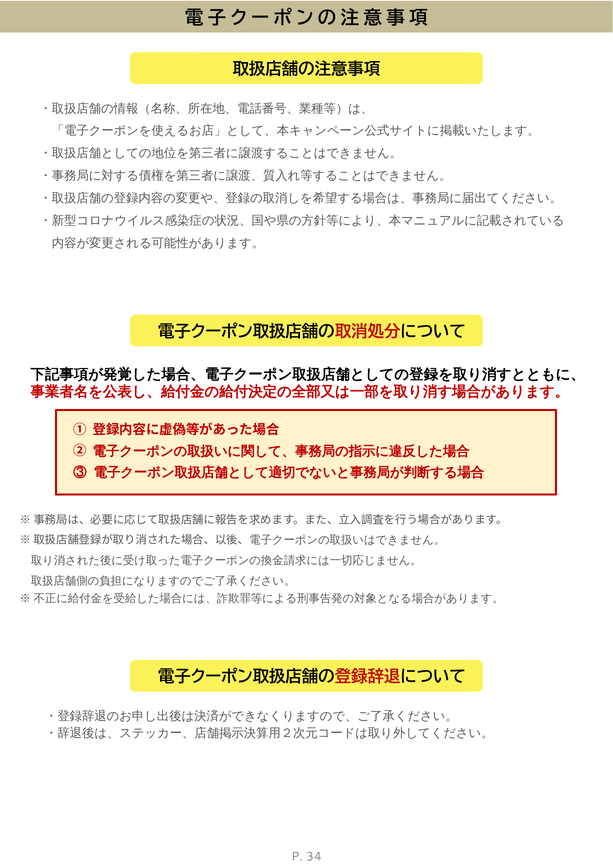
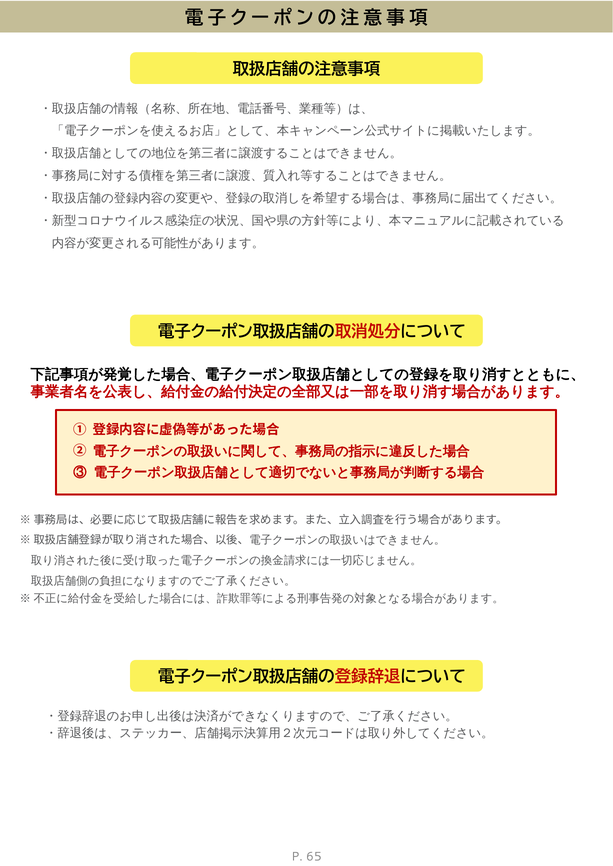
34: 34 -> 65
